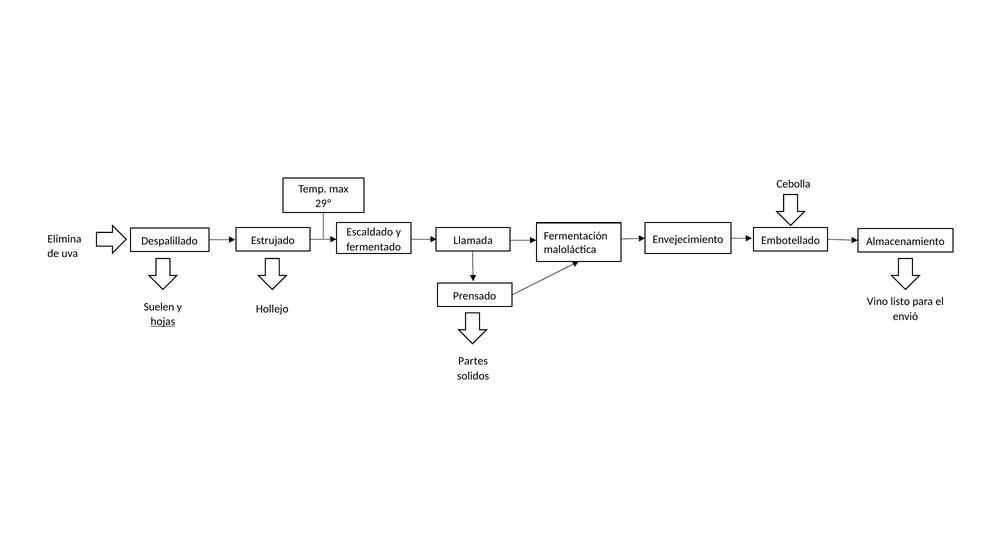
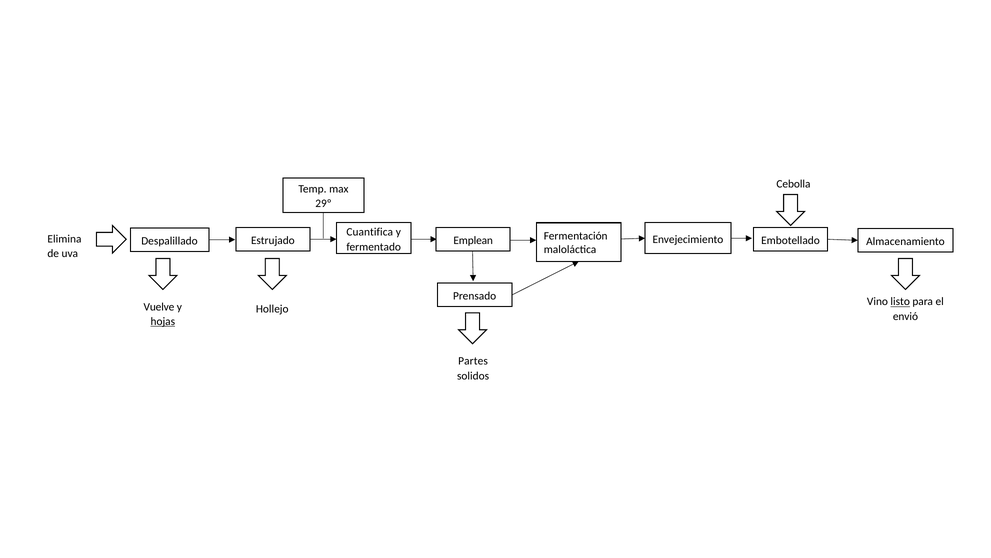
Escaldado: Escaldado -> Cuantifica
Llamada: Llamada -> Emplean
listo underline: none -> present
Suelen: Suelen -> Vuelve
